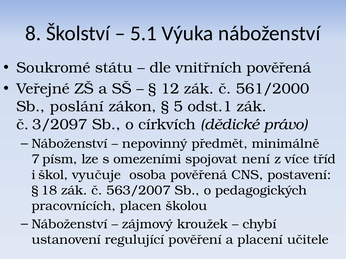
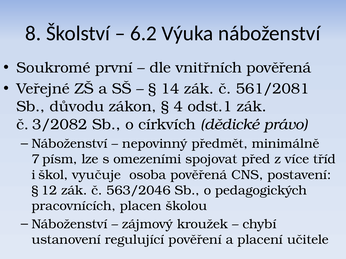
5.1: 5.1 -> 6.2
státu: státu -> první
12: 12 -> 14
561/2000: 561/2000 -> 561/2081
poslání: poslání -> důvodu
5: 5 -> 4
3/2097: 3/2097 -> 3/2082
není: není -> před
18: 18 -> 12
563/2007: 563/2007 -> 563/2046
